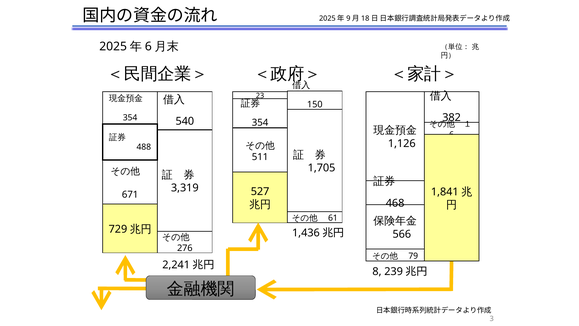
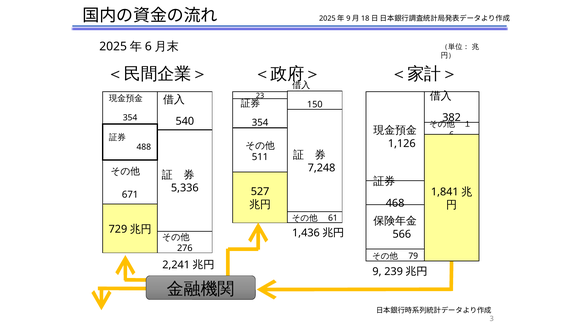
1,705: 1,705 -> 7,248
3,319: 3,319 -> 5,336
8: 8 -> 9
